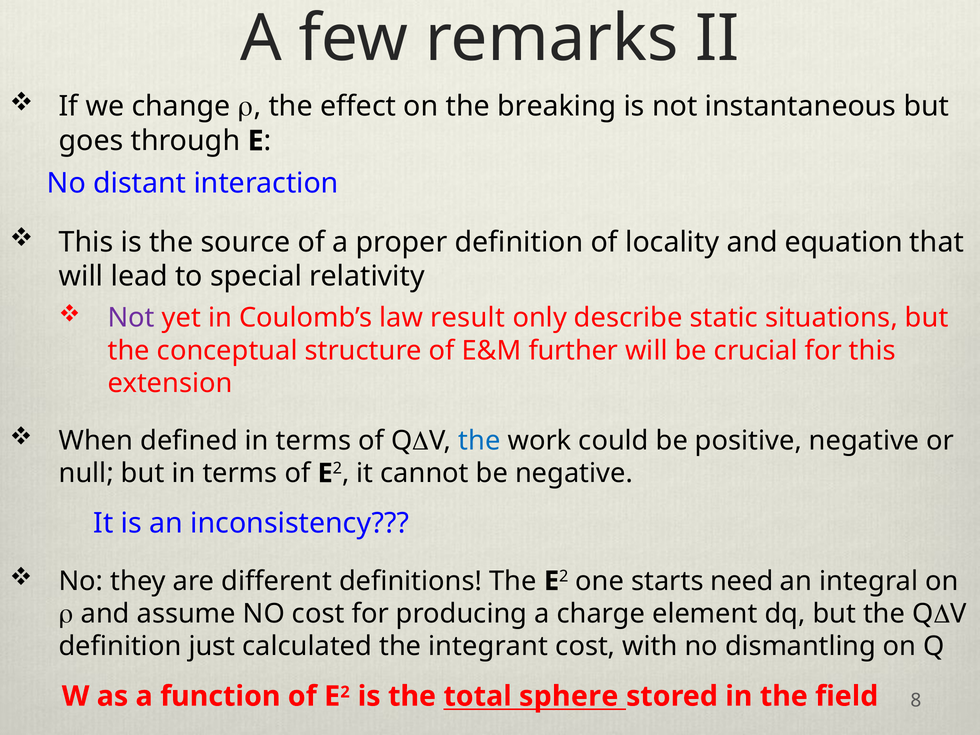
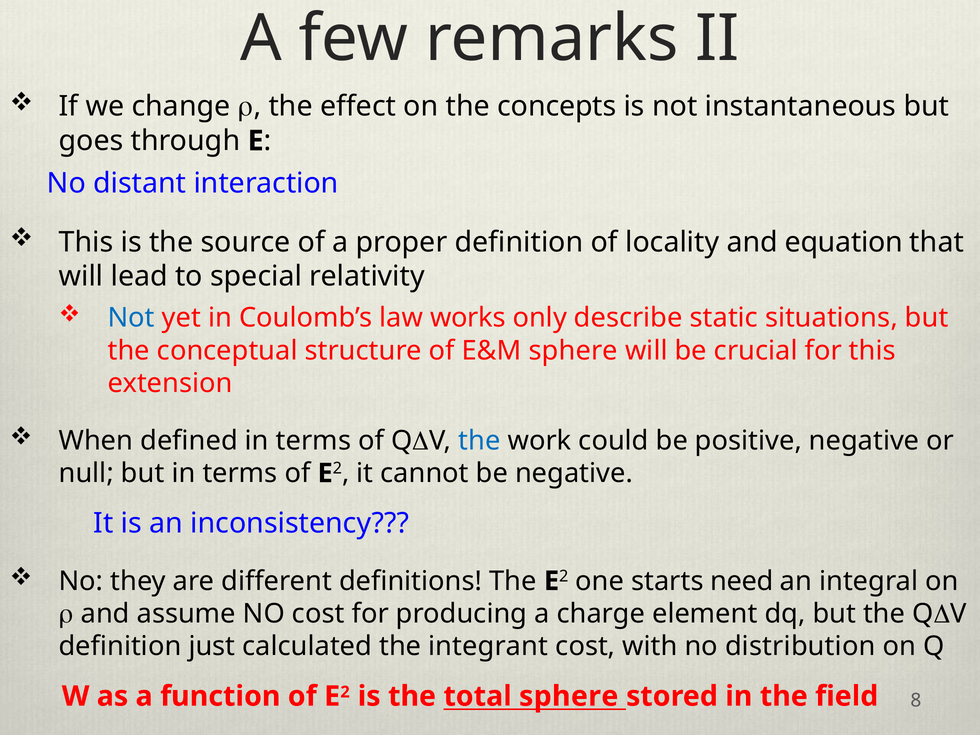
breaking: breaking -> concepts
Not at (131, 318) colour: purple -> blue
result: result -> works
E&M further: further -> sphere
dismantling: dismantling -> distribution
